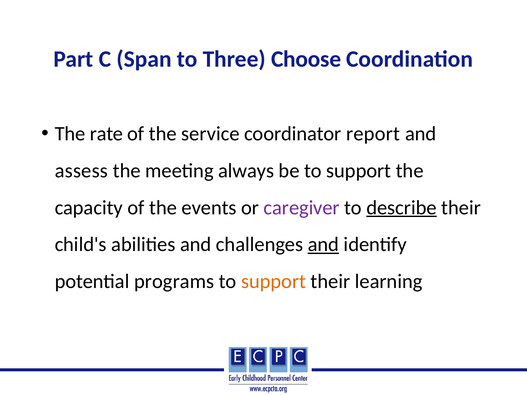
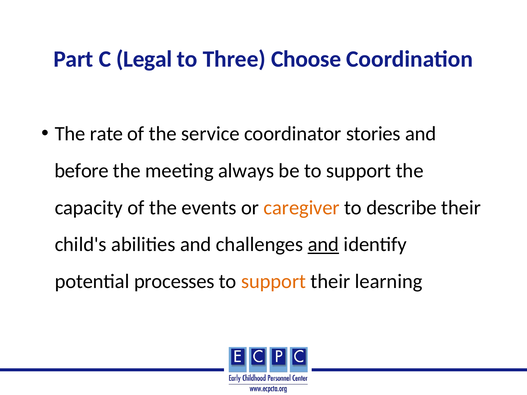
Span: Span -> Legal
report: report -> stories
assess: assess -> before
caregiver colour: purple -> orange
describe underline: present -> none
programs: programs -> processes
